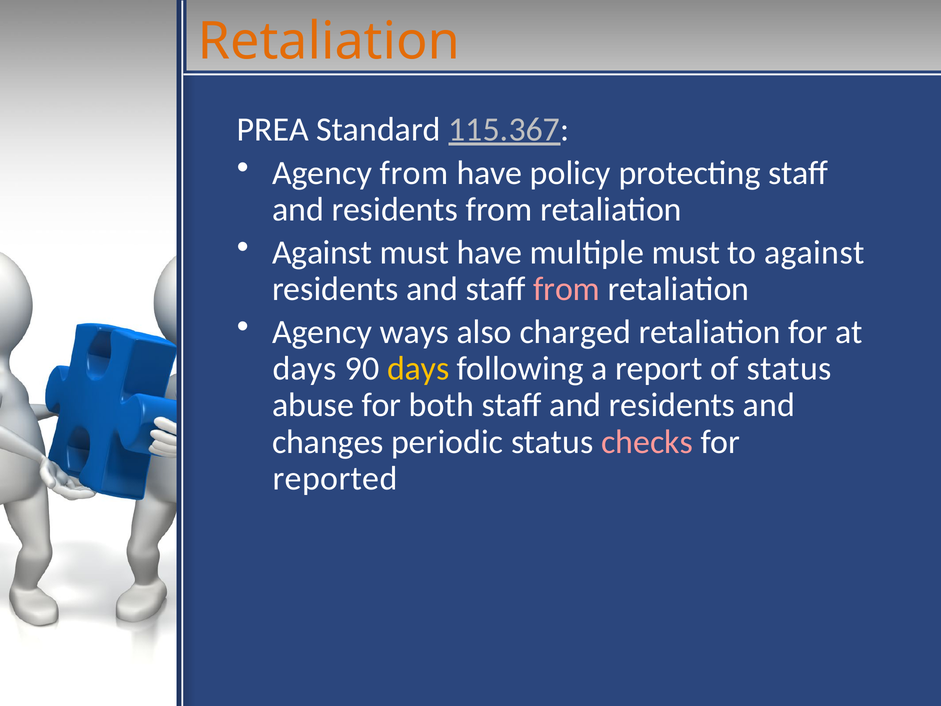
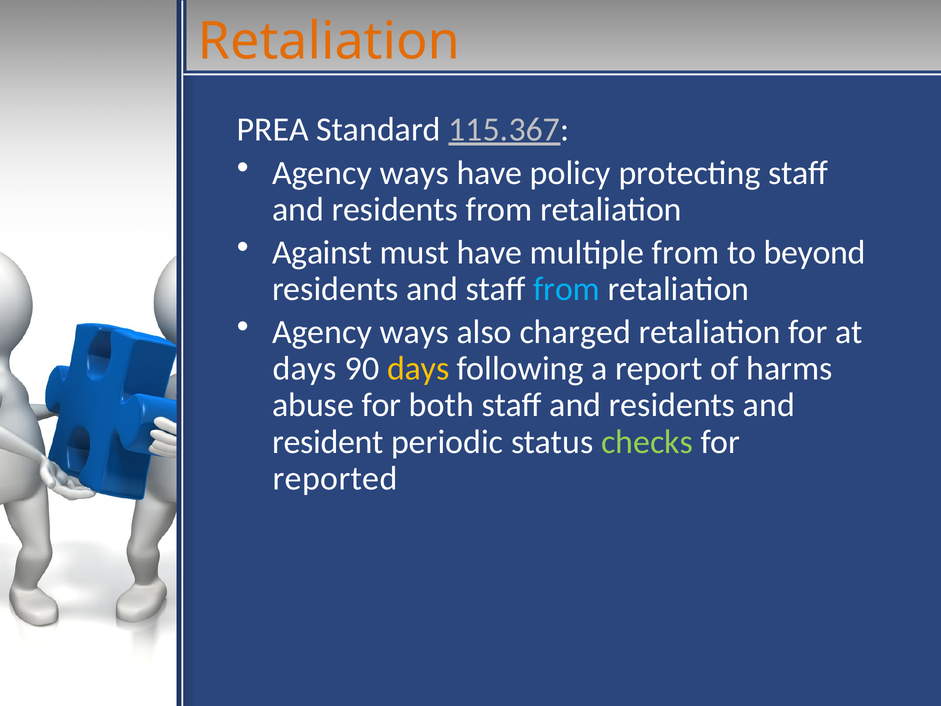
from at (414, 173): from -> ways
multiple must: must -> from
to against: against -> beyond
from at (567, 289) colour: pink -> light blue
of status: status -> harms
changes: changes -> resident
checks colour: pink -> light green
